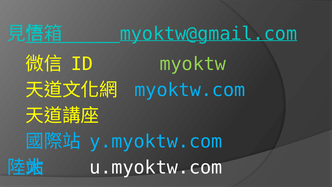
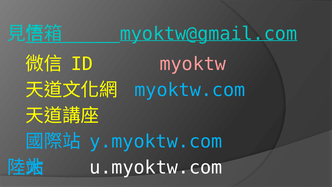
myoktw colour: light green -> pink
